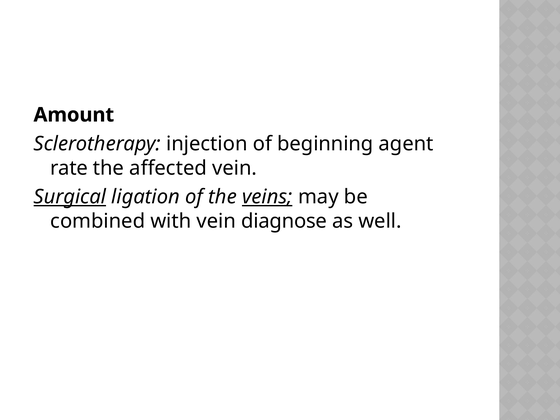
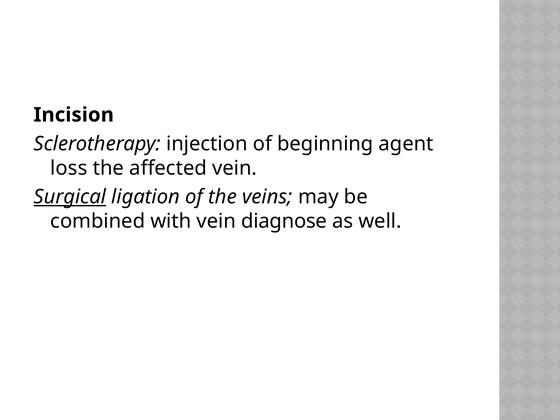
Amount: Amount -> Incision
rate: rate -> loss
veins underline: present -> none
